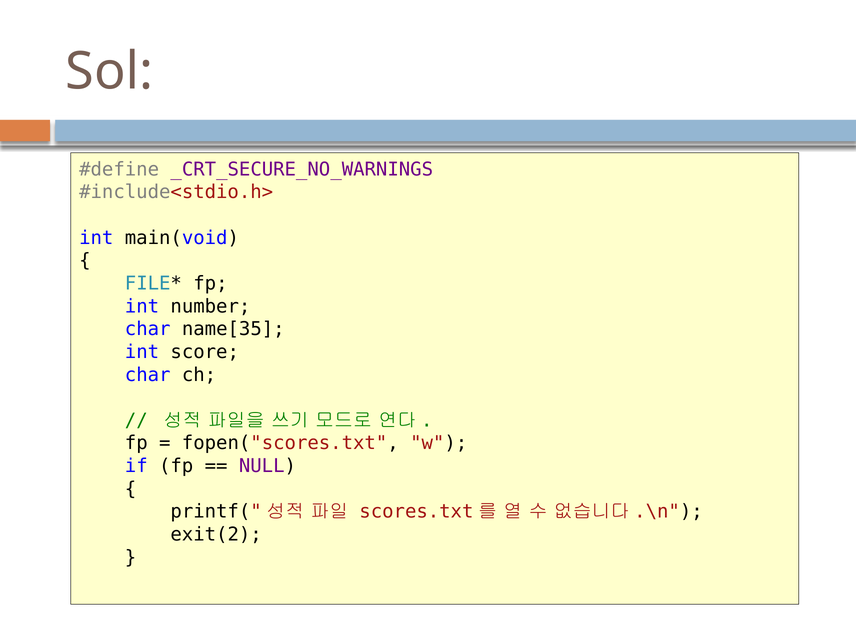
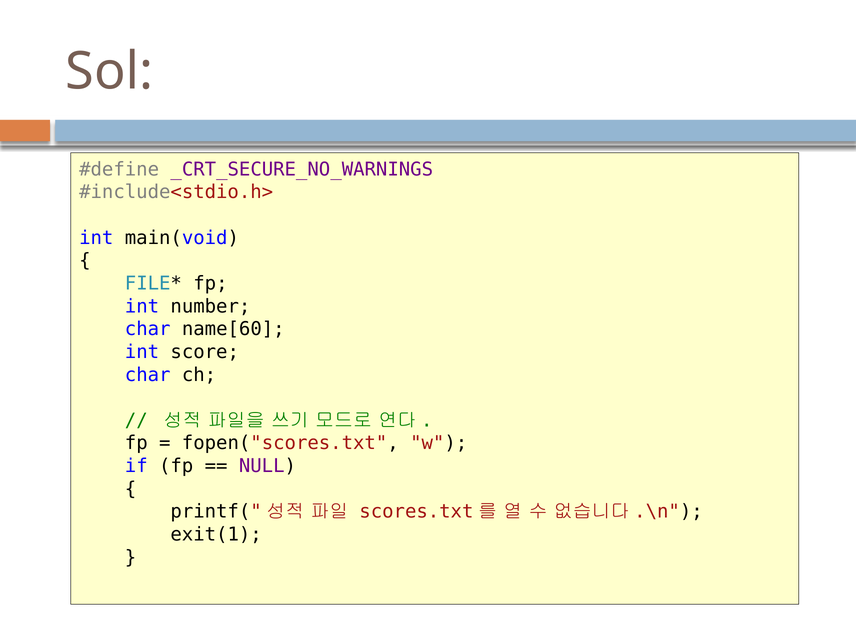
name[35: name[35 -> name[60
exit(2: exit(2 -> exit(1
